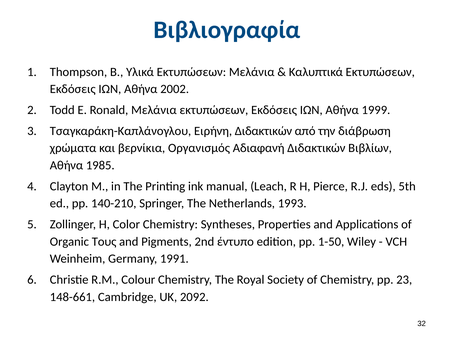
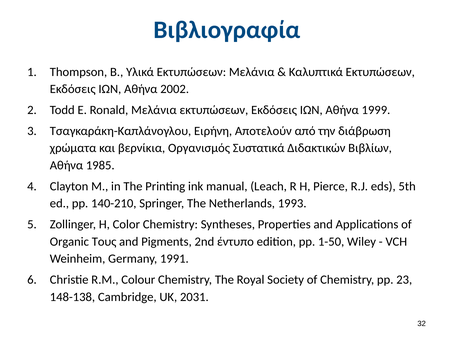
Ειρήνη Διδακτικών: Διδακτικών -> Αποτελούν
Αδιαφανή: Αδιαφανή -> Συστατικά
148-661: 148-661 -> 148-138
2092: 2092 -> 2031
